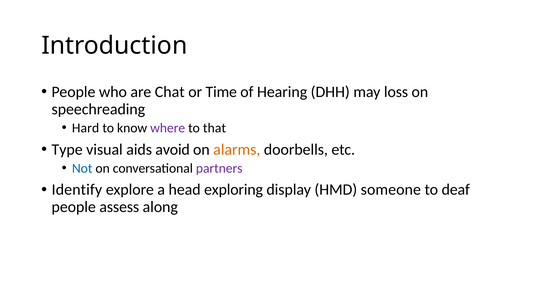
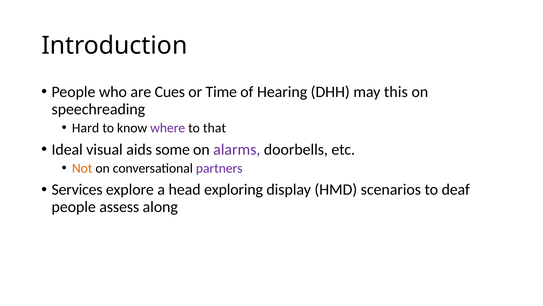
Chat: Chat -> Cues
loss: loss -> this
Type: Type -> Ideal
avoid: avoid -> some
alarms colour: orange -> purple
Not colour: blue -> orange
Identify: Identify -> Services
someone: someone -> scenarios
